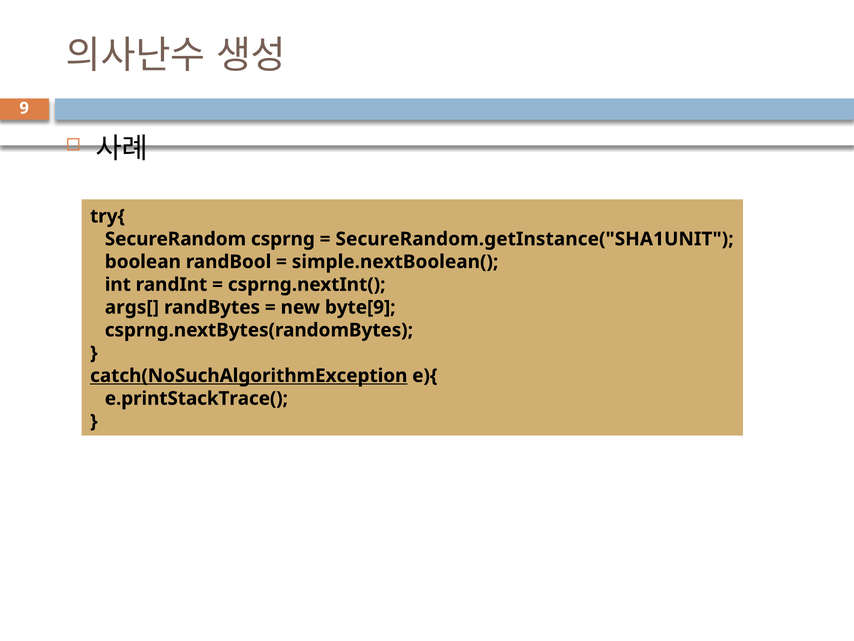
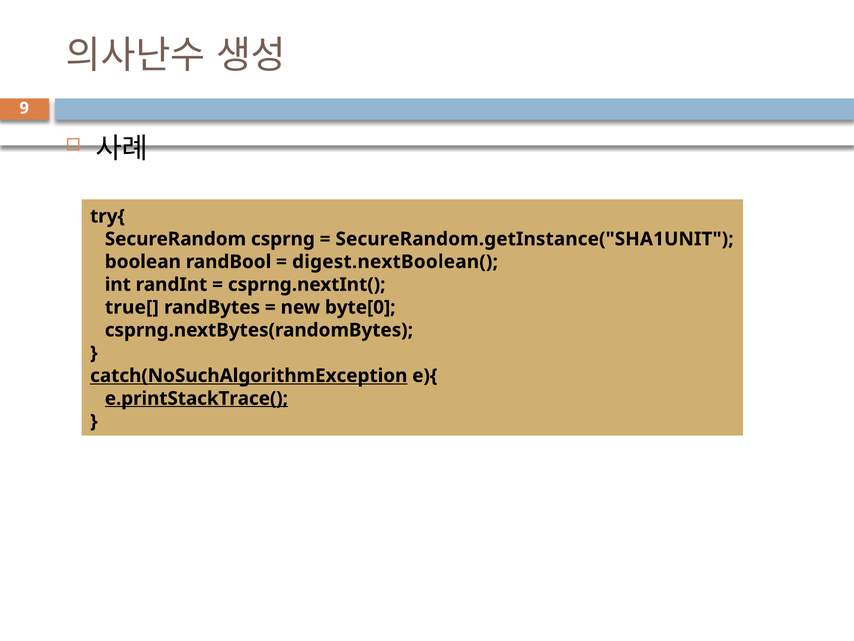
simple.nextBoolean(: simple.nextBoolean( -> digest.nextBoolean(
args[: args[ -> true[
byte[9: byte[9 -> byte[0
e.printStackTrace( underline: none -> present
